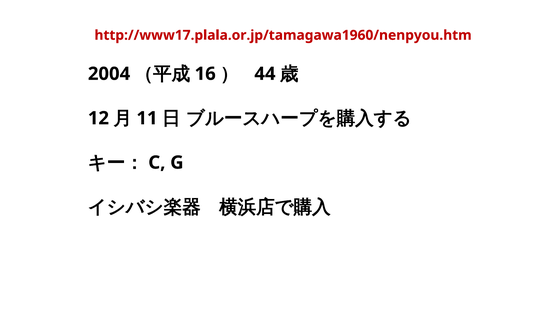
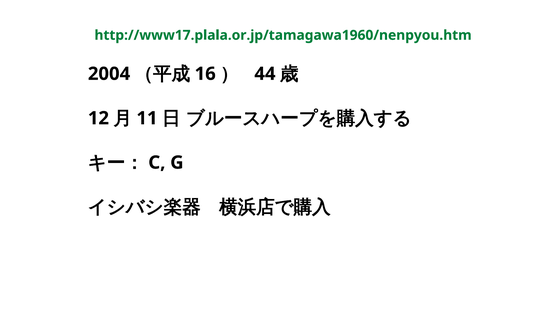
http://www17.plala.or.jp/tamagawa1960/nenpyou.htm colour: red -> green
